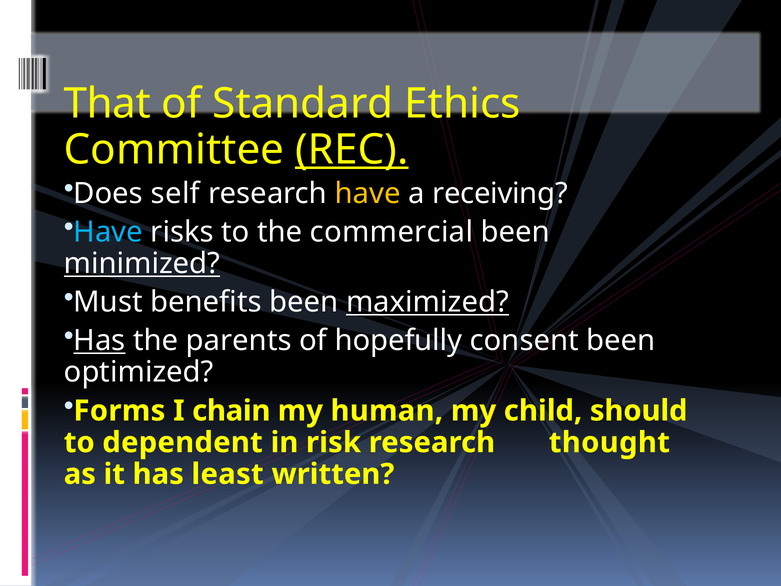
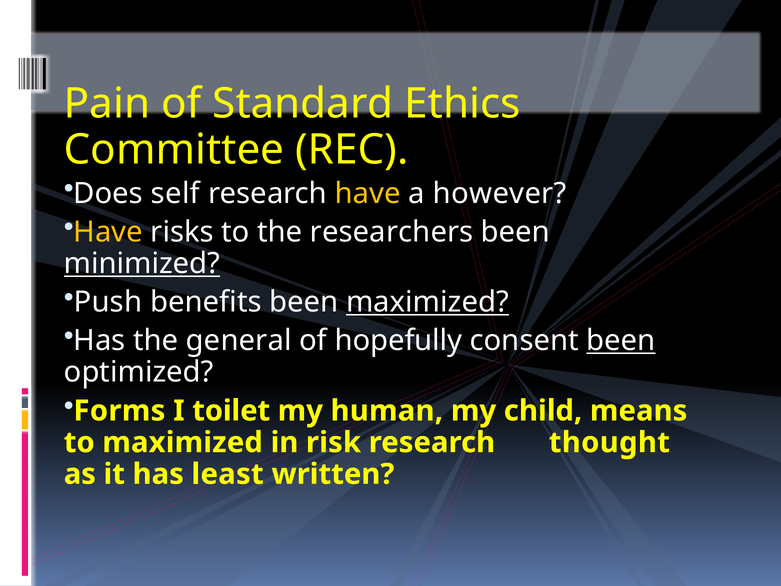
That: That -> Pain
REC underline: present -> none
receiving: receiving -> however
Have at (108, 232) colour: light blue -> yellow
commercial: commercial -> researchers
Must: Must -> Push
Has at (99, 340) underline: present -> none
parents: parents -> general
been at (621, 340) underline: none -> present
chain: chain -> toilet
should: should -> means
to dependent: dependent -> maximized
